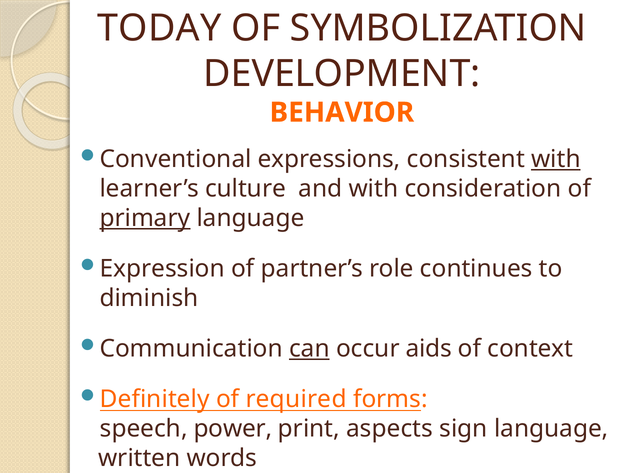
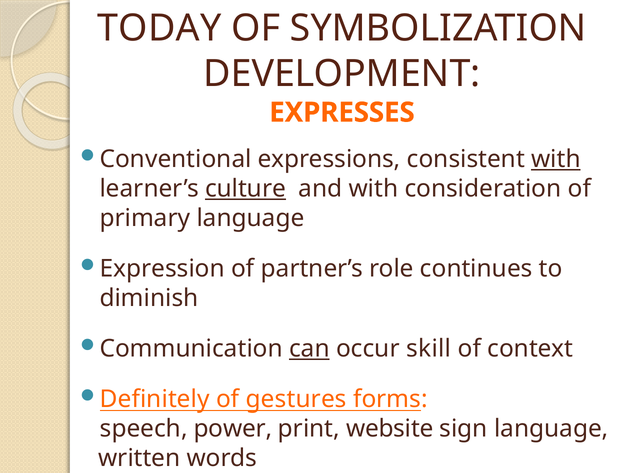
BEHAVIOR: BEHAVIOR -> EXPRESSES
culture underline: none -> present
primary underline: present -> none
aids: aids -> skill
required: required -> gestures
aspects: aspects -> website
